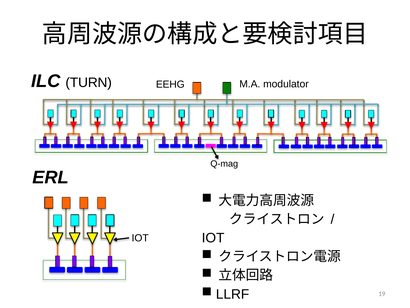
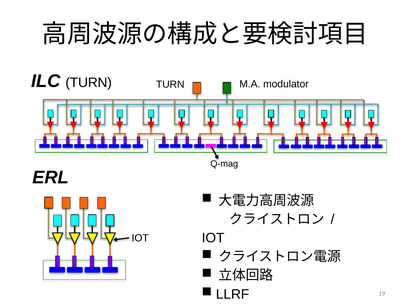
EEHG at (170, 84): EEHG -> TURN
